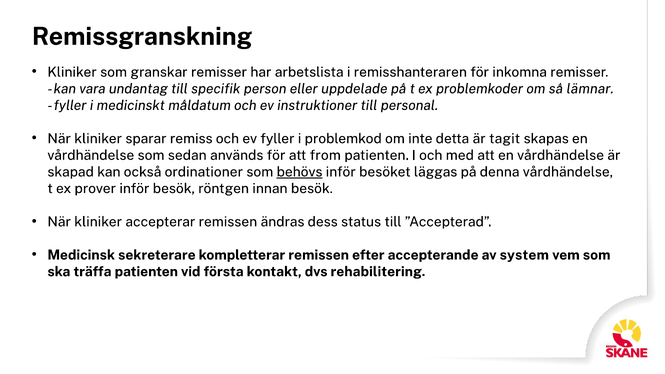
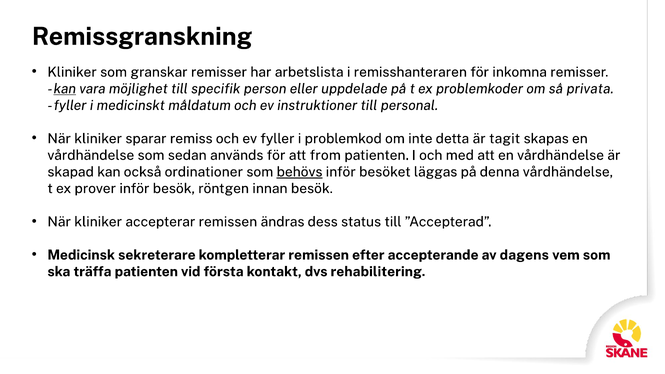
kan at (65, 89) underline: none -> present
undantag: undantag -> möjlighet
lämnar: lämnar -> privata
system: system -> dagens
